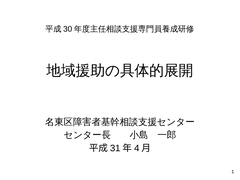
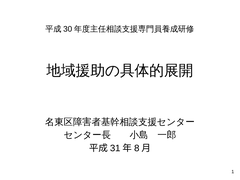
4: 4 -> 8
